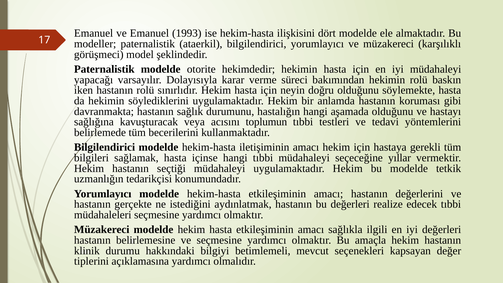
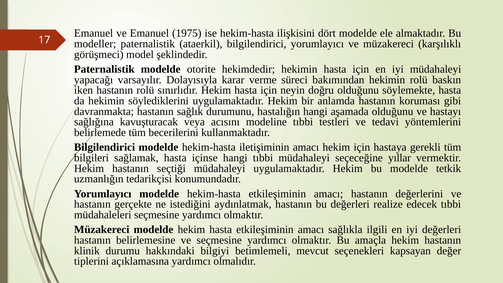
1993: 1993 -> 1975
toplumun: toplumun -> modeline
